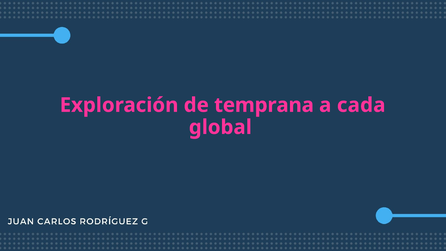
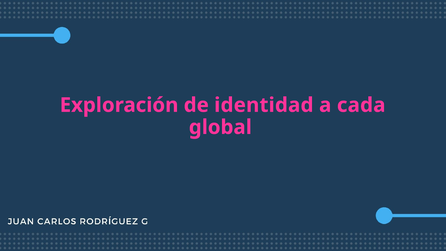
temprana: temprana -> identidad
